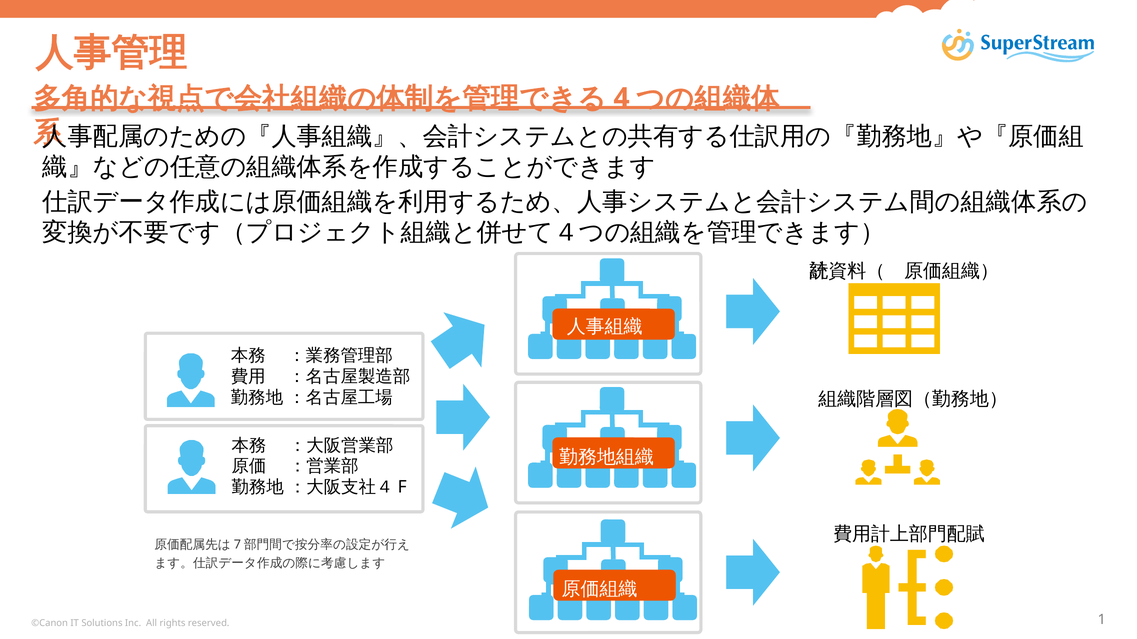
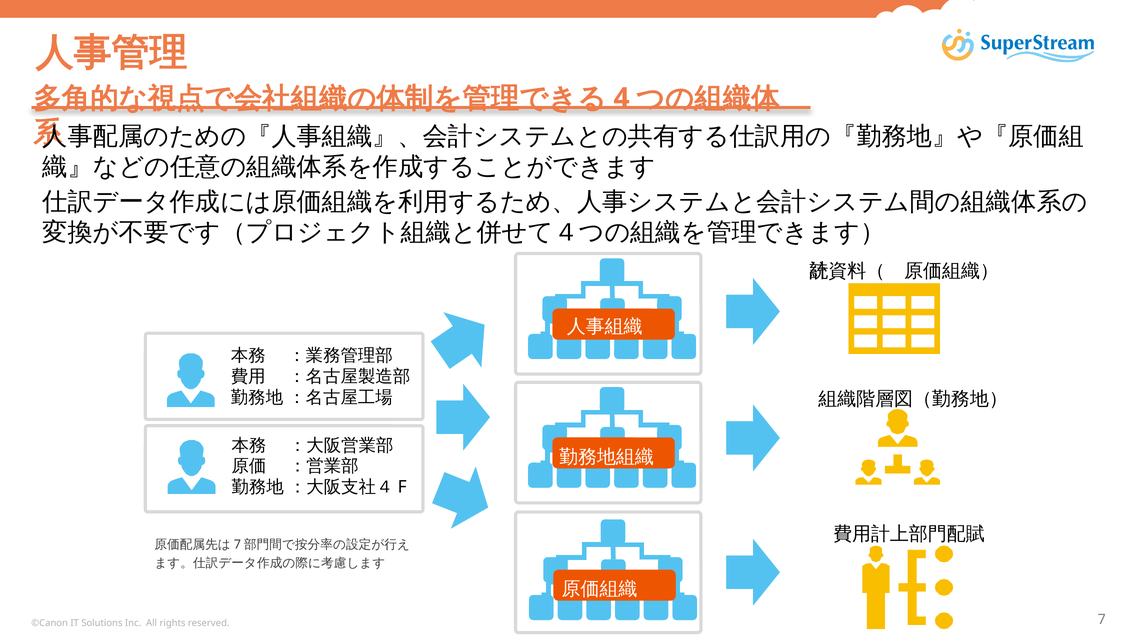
1: 1 -> 7
